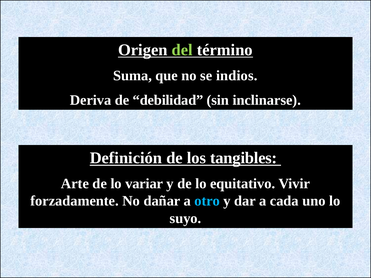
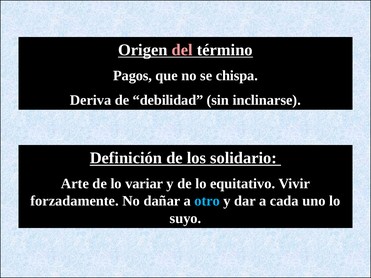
del colour: light green -> pink
Suma: Suma -> Pagos
indios: indios -> chispa
tangibles: tangibles -> solidario
